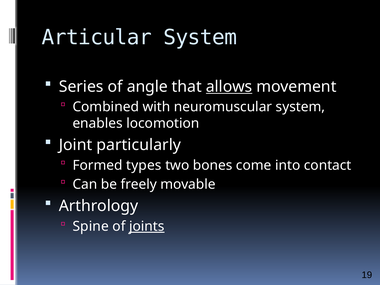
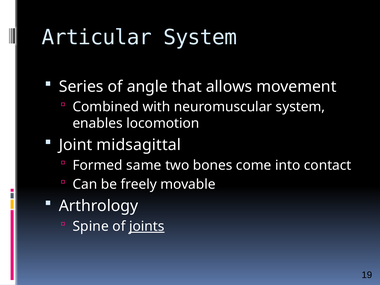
allows underline: present -> none
particularly: particularly -> midsagittal
types: types -> same
